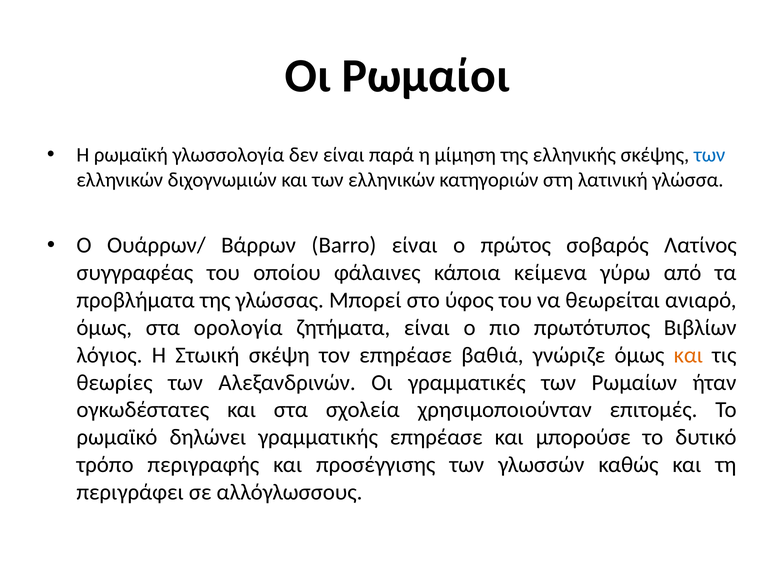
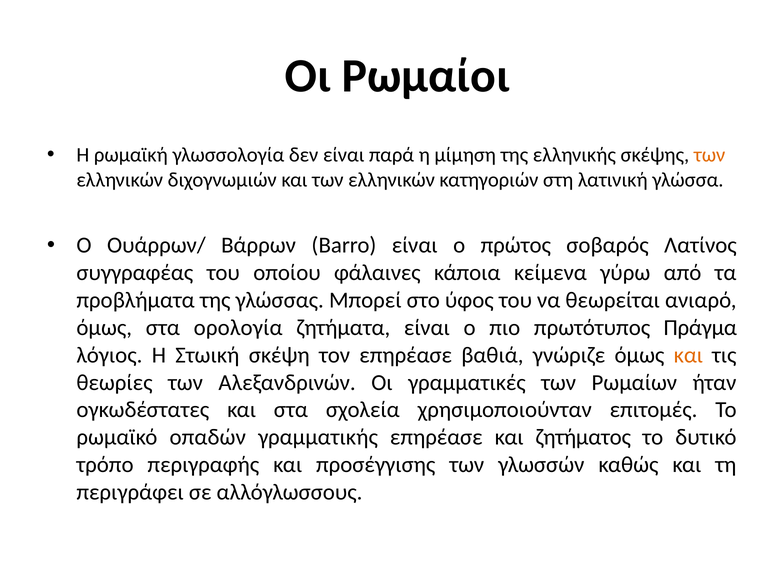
των at (710, 155) colour: blue -> orange
Βιβλίων: Βιβλίων -> Πράγμα
δηλώνει: δηλώνει -> οπαδών
μπορούσε: μπορούσε -> ζητήματος
